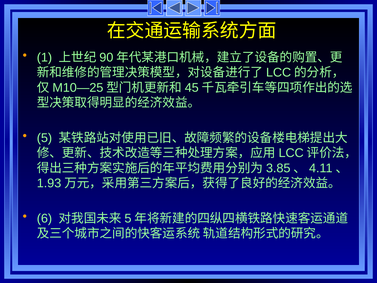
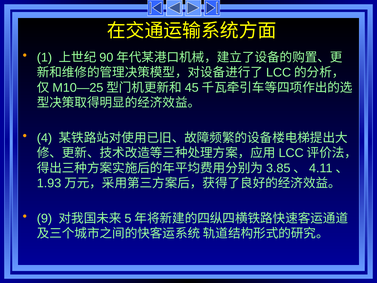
5: 5 -> 4
6: 6 -> 9
